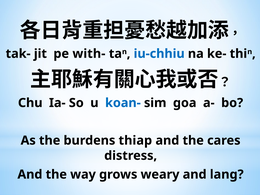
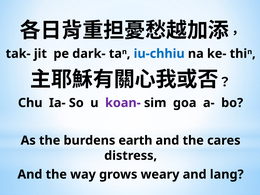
with-: with- -> dark-
koan- colour: blue -> purple
thiap: thiap -> earth
